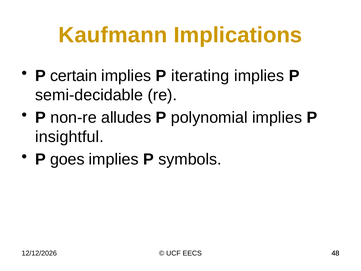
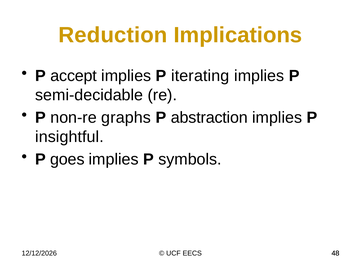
Kaufmann: Kaufmann -> Reduction
certain: certain -> accept
alludes: alludes -> graphs
polynomial: polynomial -> abstraction
